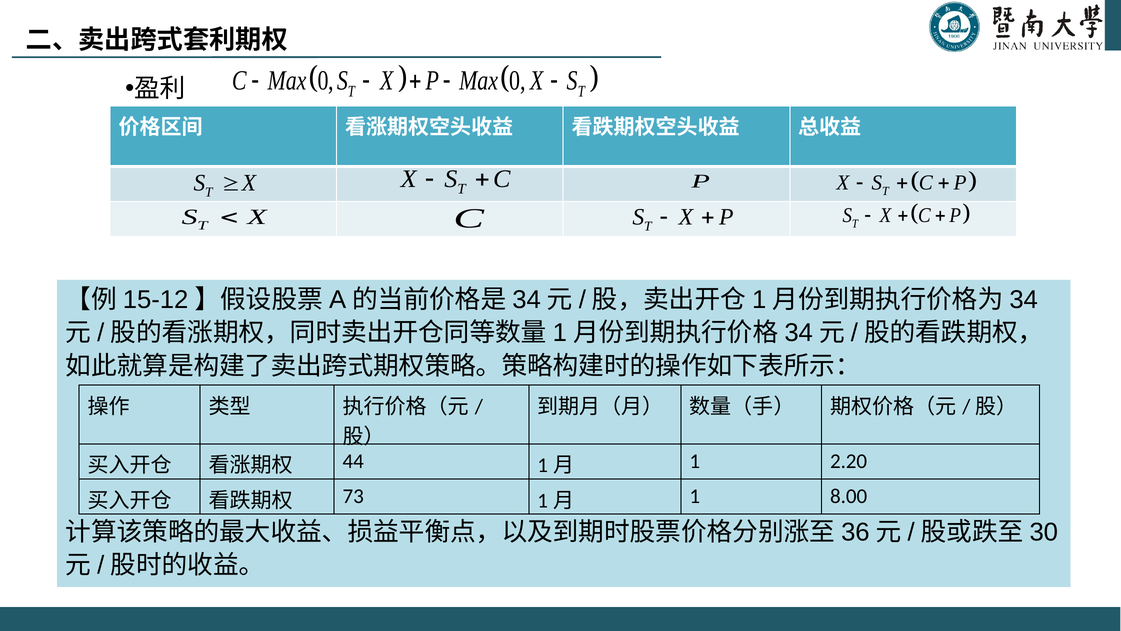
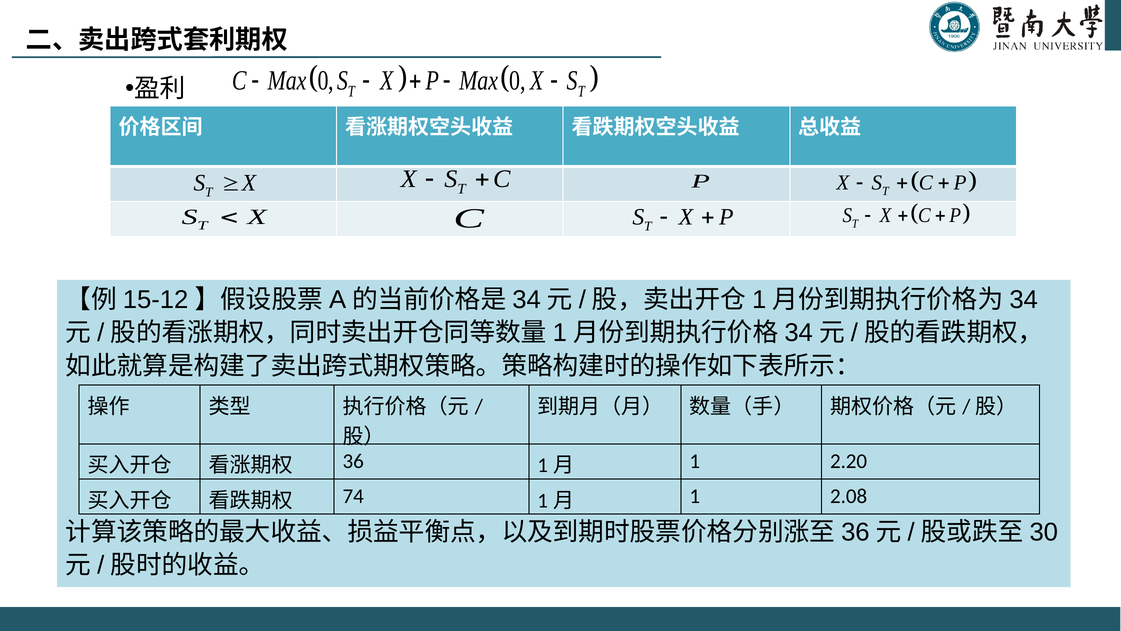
44: 44 -> 36
73: 73 -> 74
8.00: 8.00 -> 2.08
